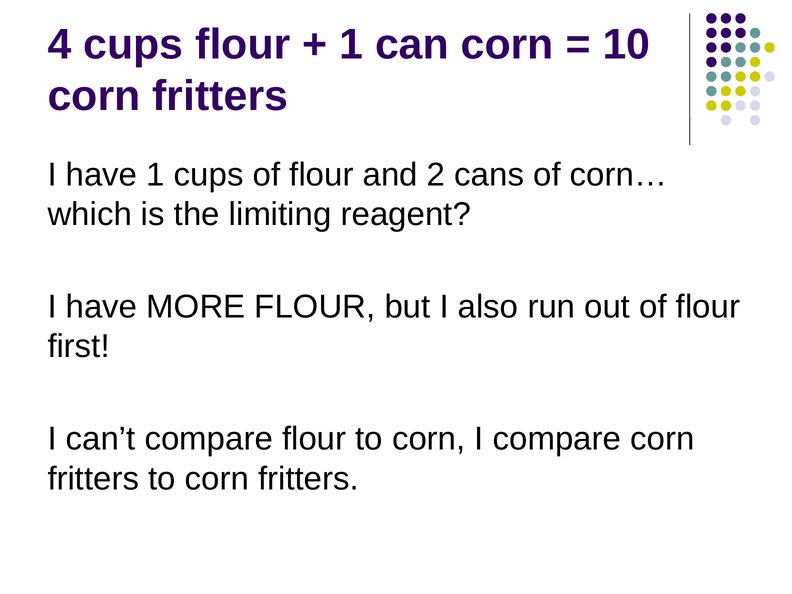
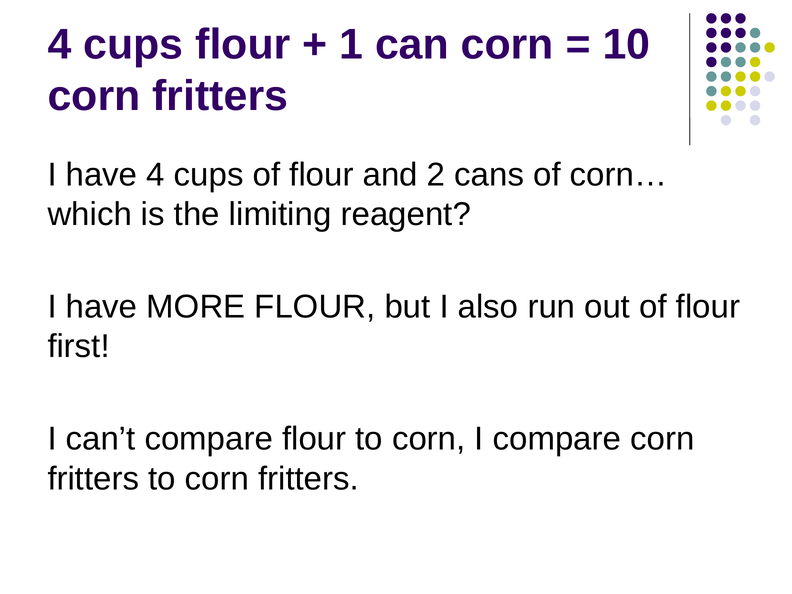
have 1: 1 -> 4
